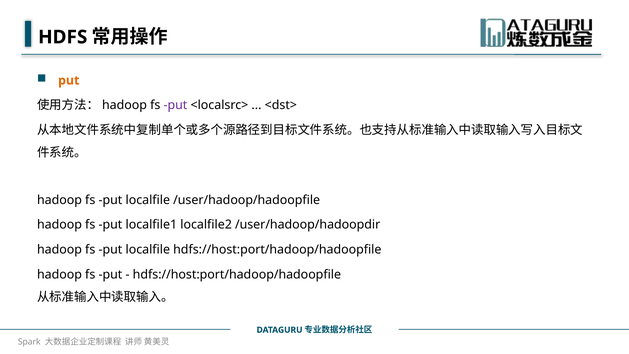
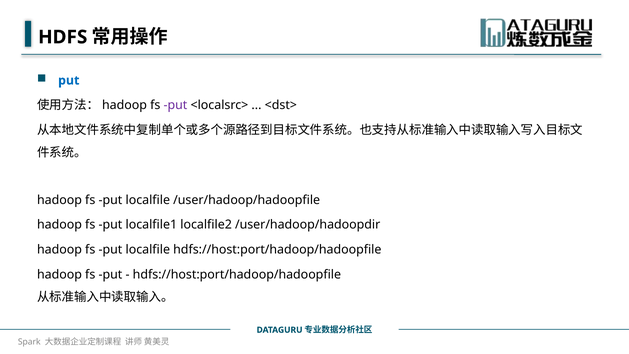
put at (69, 80) colour: orange -> blue
